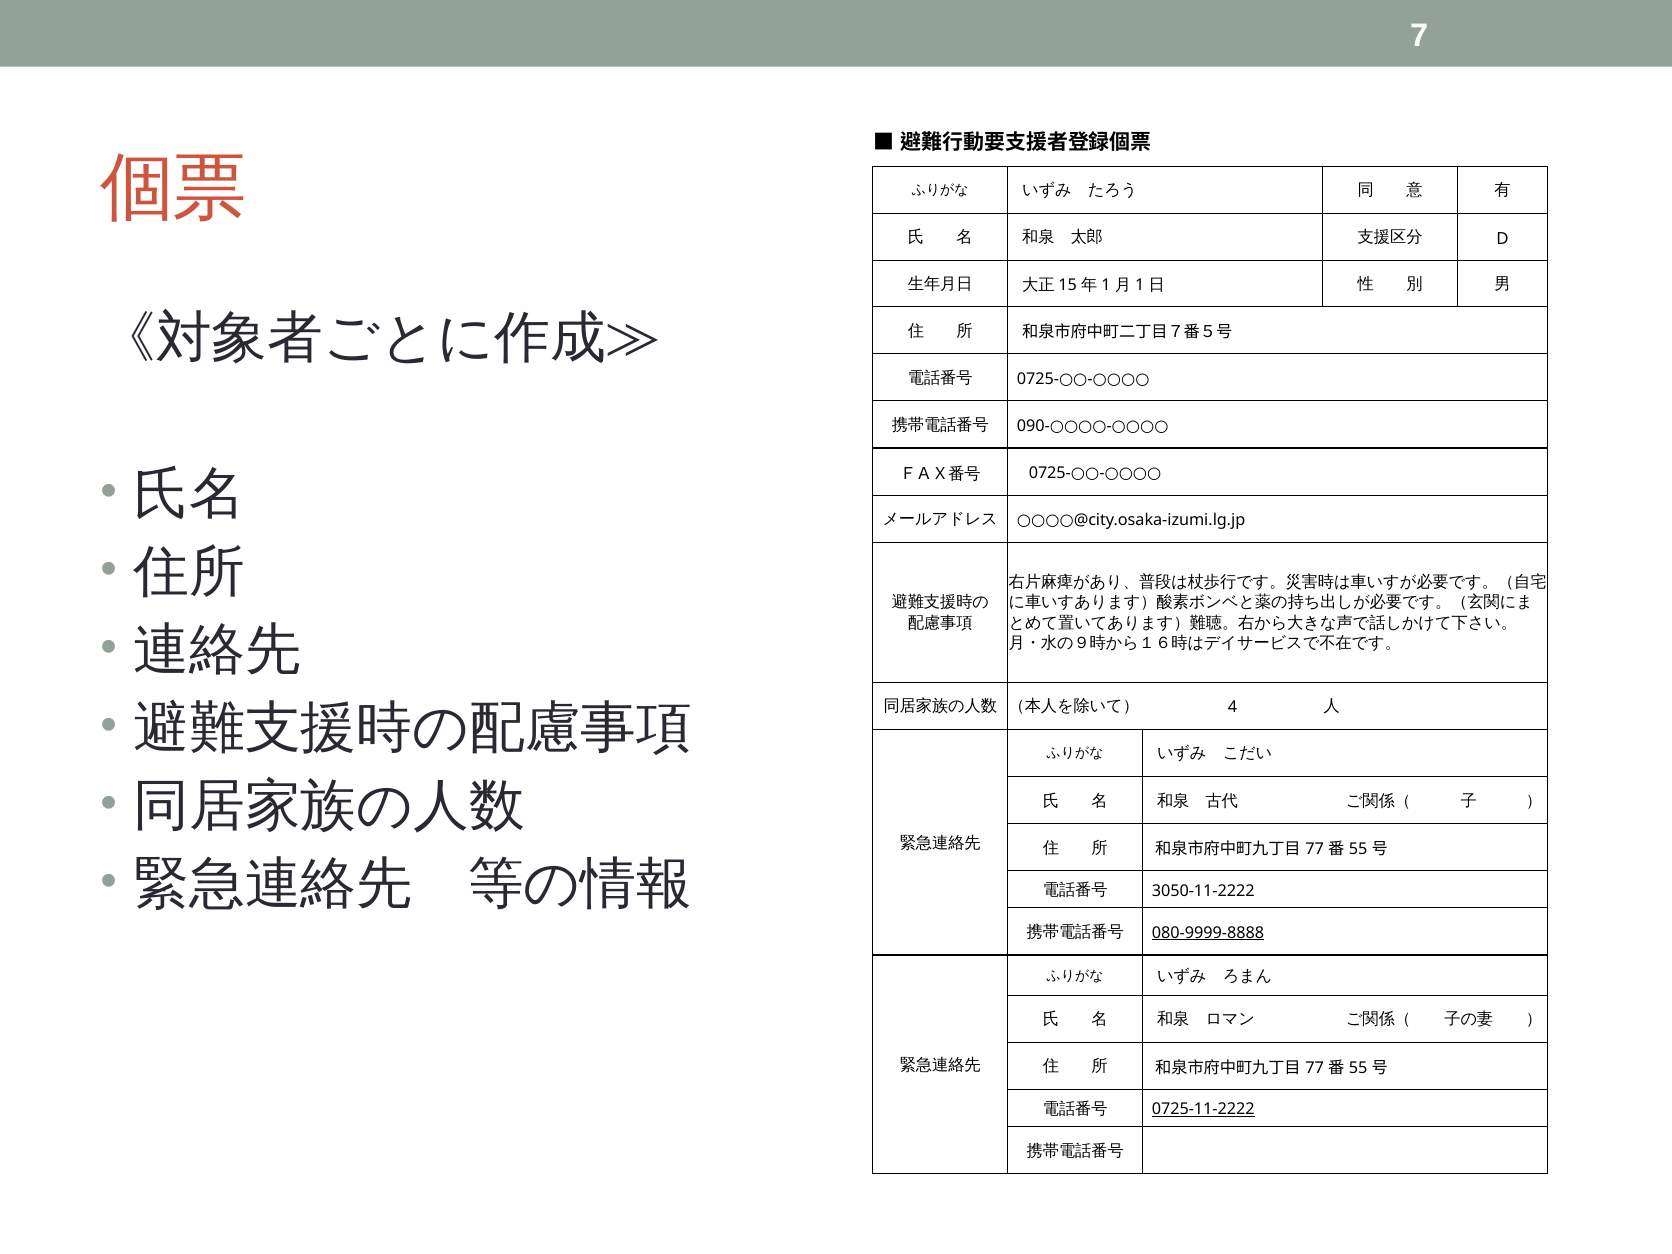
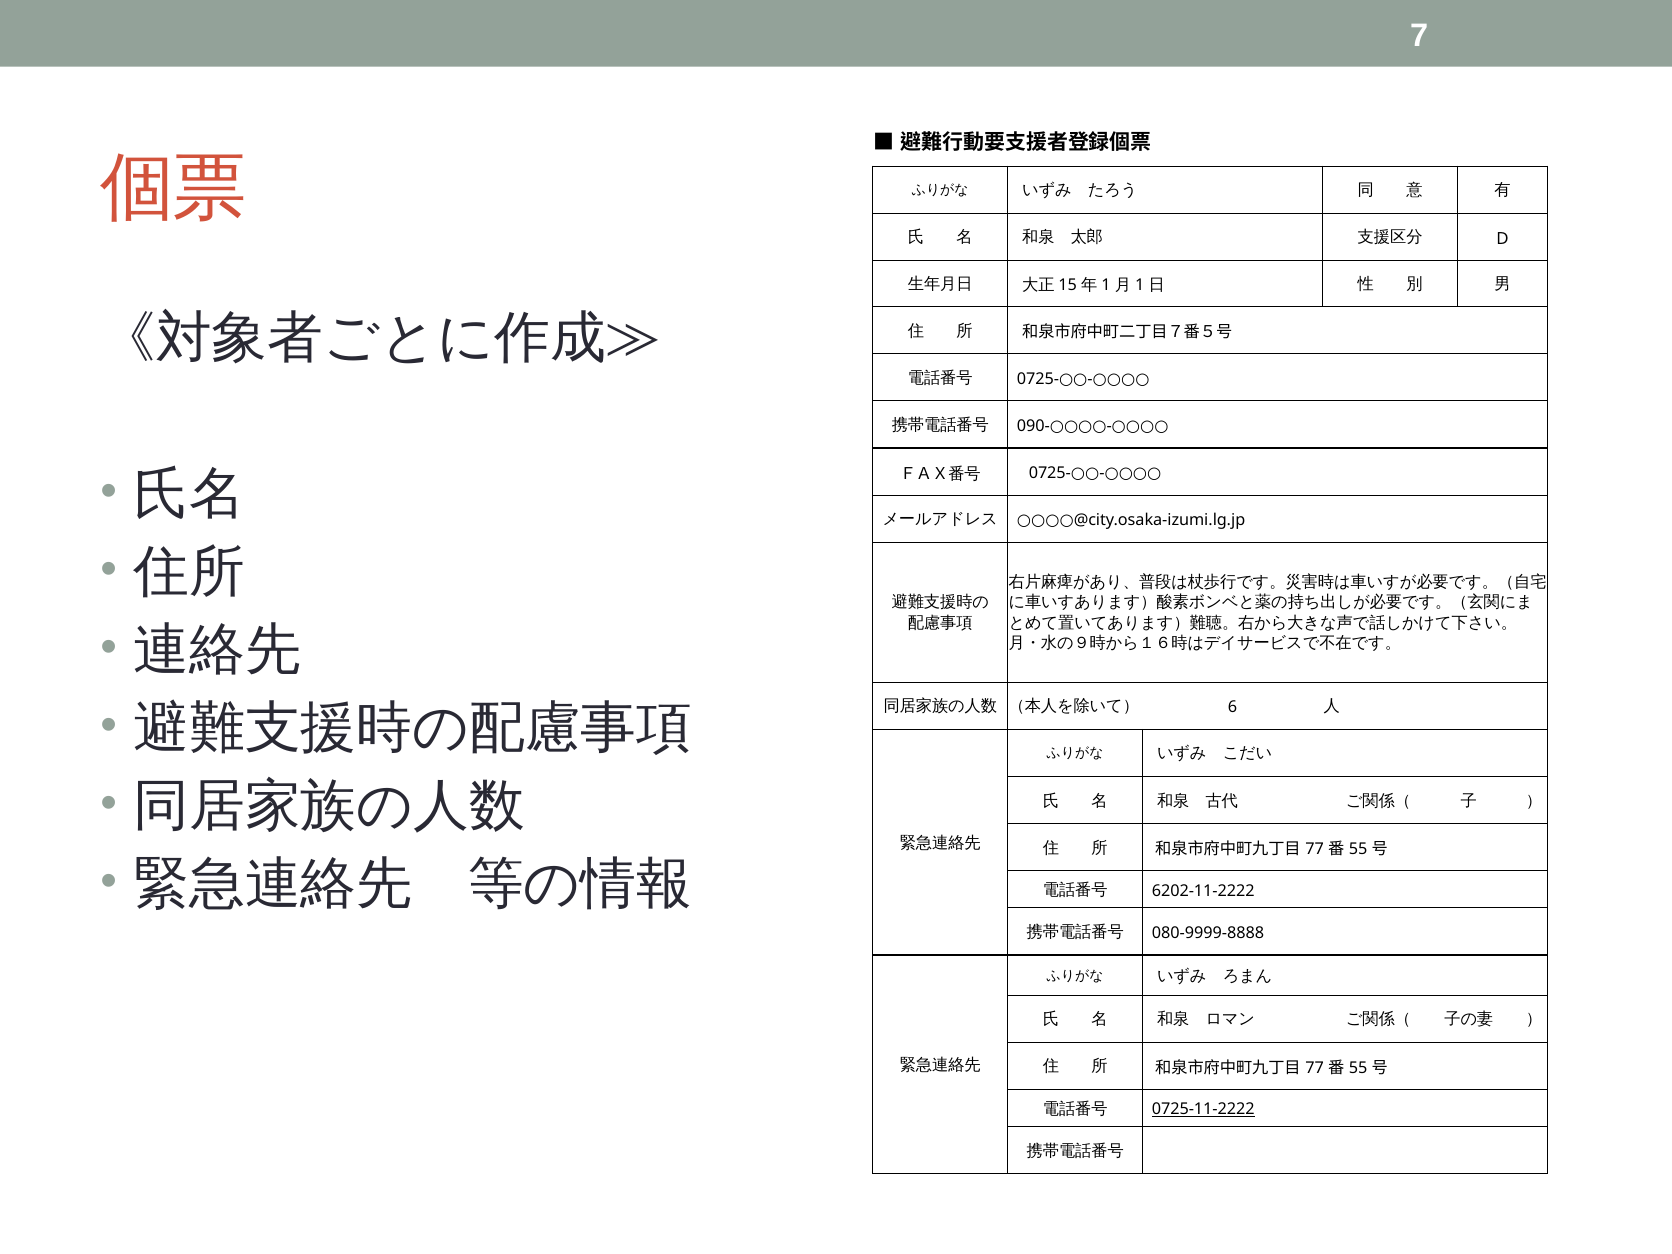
4: 4 -> 6
3050-11-2222: 3050-11-2222 -> 6202-11-2222
080-9999-8888 underline: present -> none
